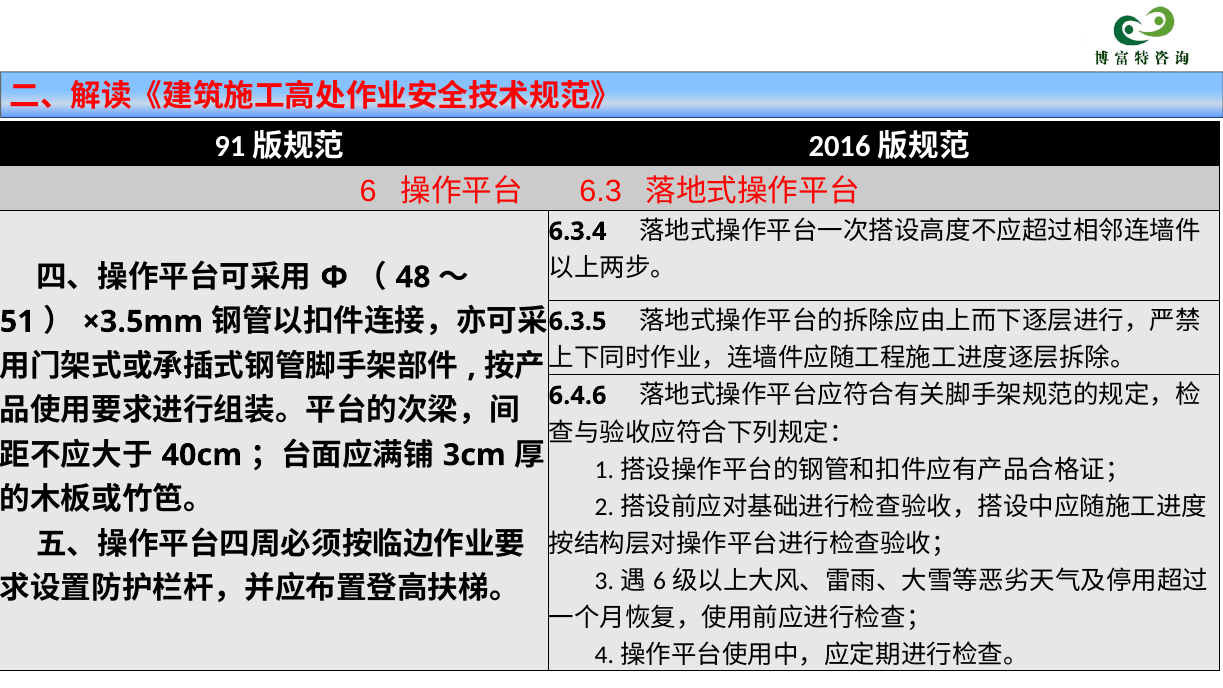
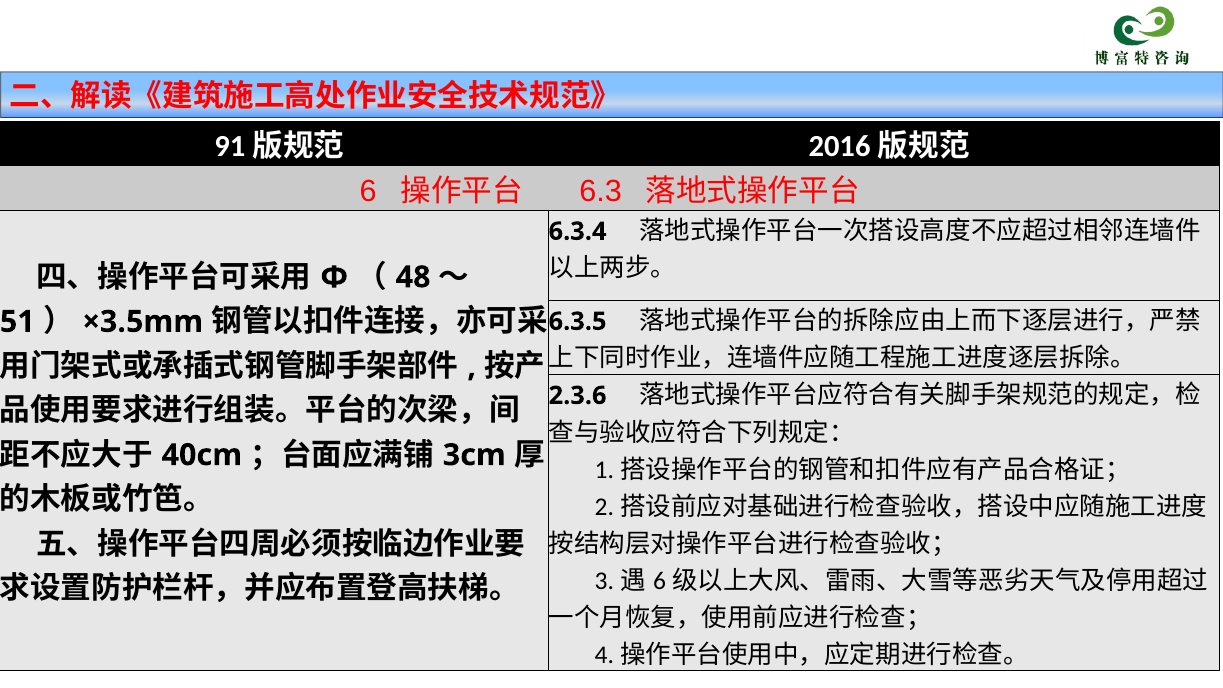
6.4.6: 6.4.6 -> 2.3.6
